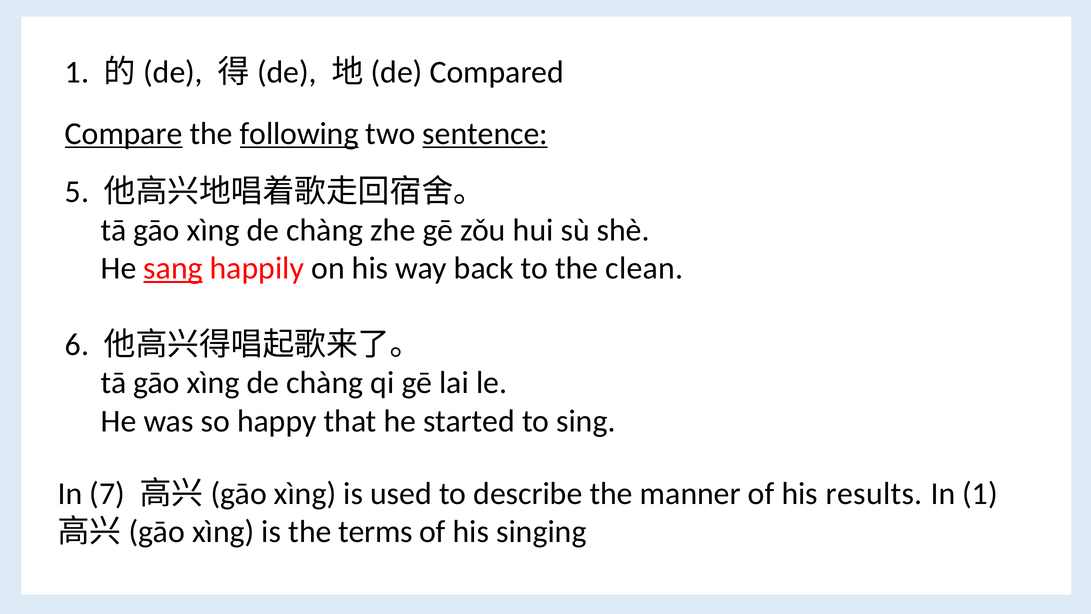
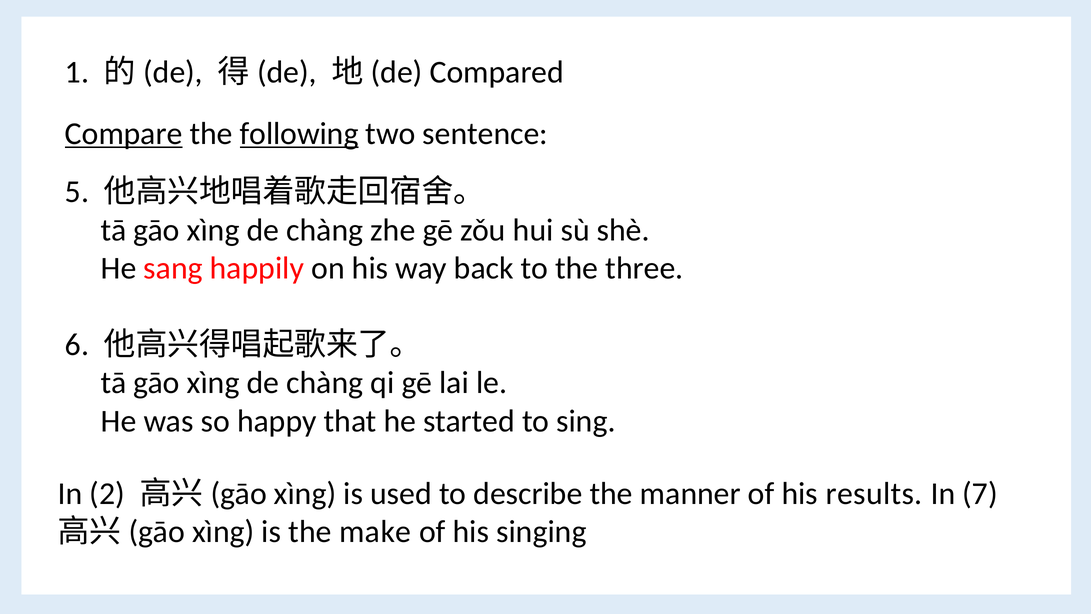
sentence underline: present -> none
sang underline: present -> none
clean: clean -> three
7: 7 -> 2
In 1: 1 -> 7
terms: terms -> make
